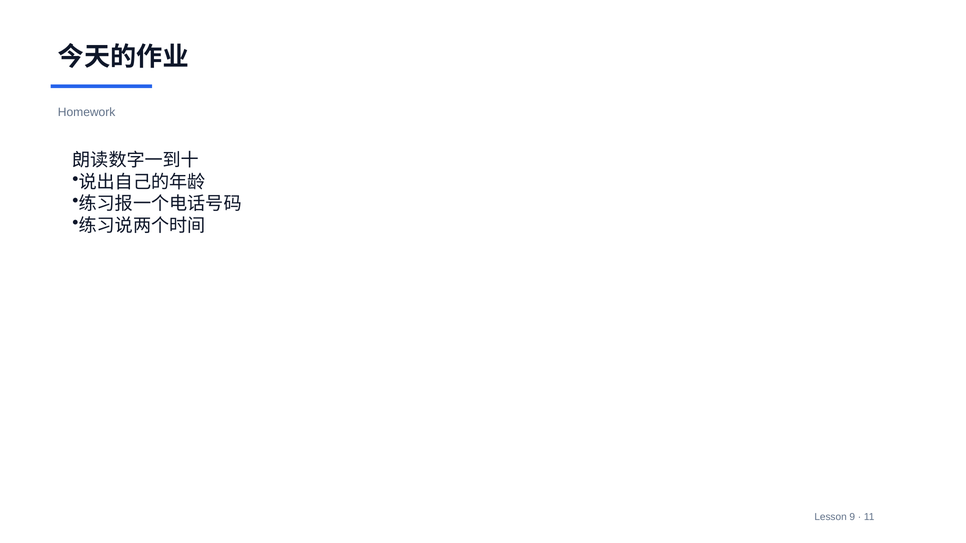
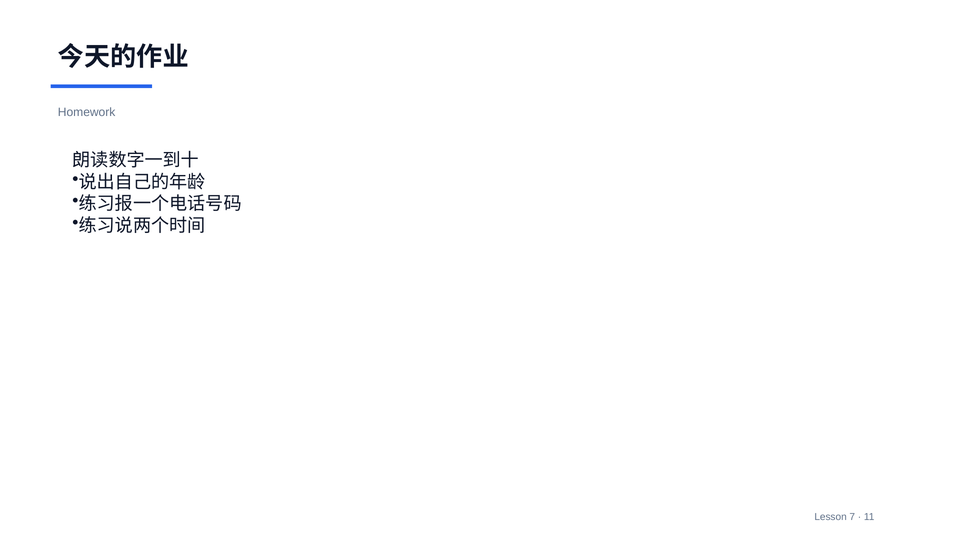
9: 9 -> 7
